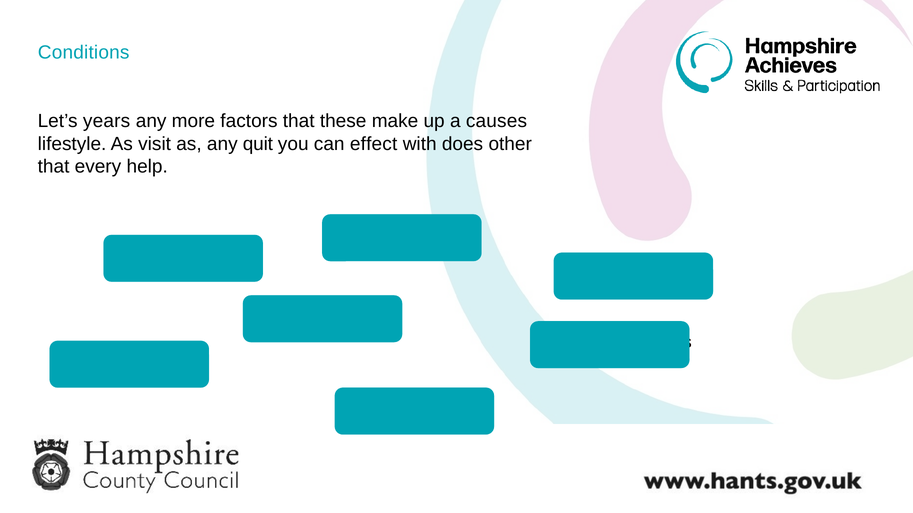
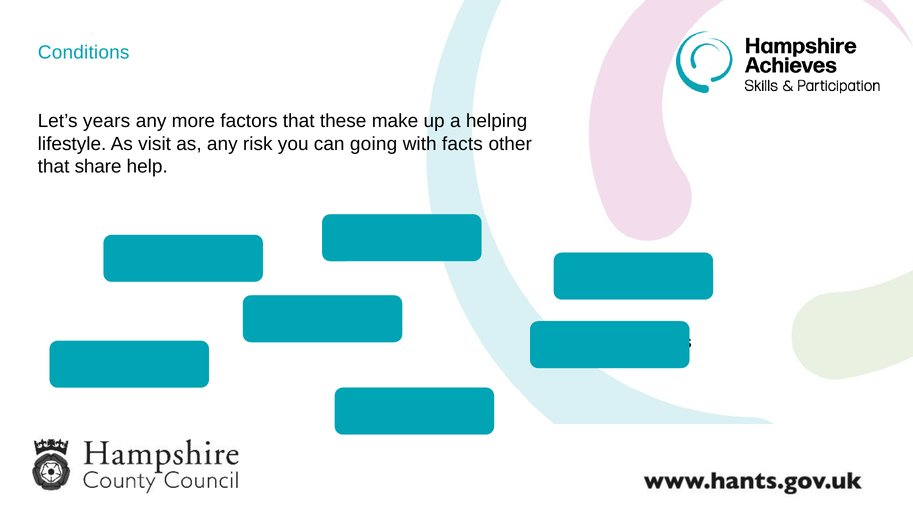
causes: causes -> helping
any quit: quit -> risk
effect: effect -> going
does: does -> facts
every: every -> share
